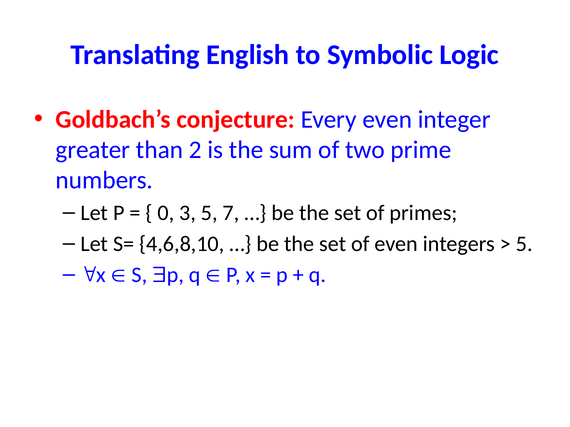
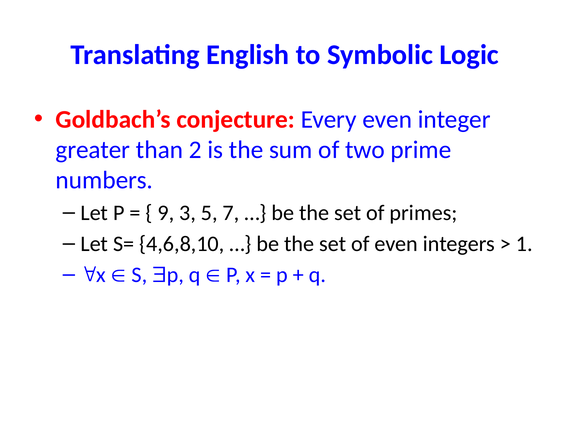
0: 0 -> 9
5 at (524, 244): 5 -> 1
